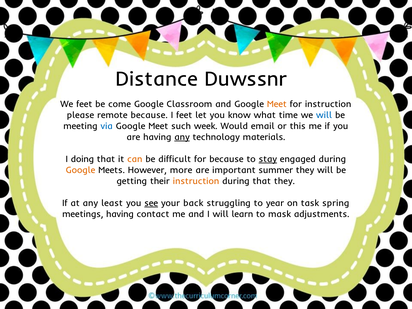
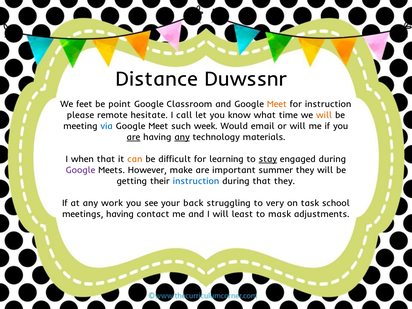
come: come -> point
remote because: because -> hesitate
I feet: feet -> call
will at (324, 115) colour: blue -> orange
or this: this -> will
are at (133, 137) underline: none -> present
doing: doing -> when
for because: because -> learning
Google at (80, 170) colour: orange -> purple
more: more -> make
instruction at (196, 181) colour: orange -> blue
least: least -> work
see underline: present -> none
year: year -> very
spring: spring -> school
learn: learn -> least
